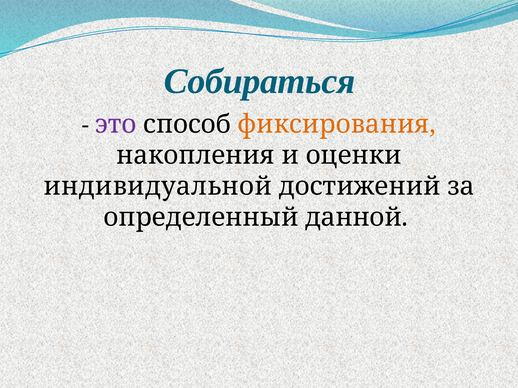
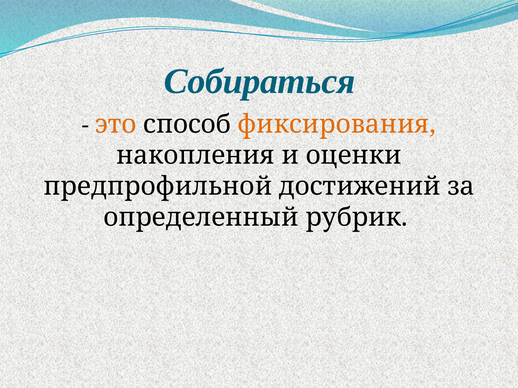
это colour: purple -> orange
индивидуальной: индивидуальной -> предпрофильной
данной: данной -> рубрик
